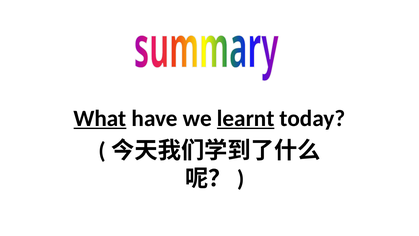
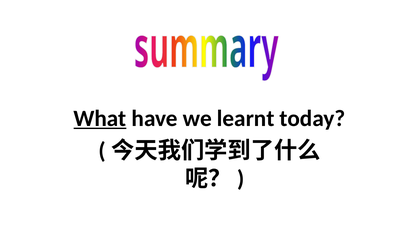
learnt underline: present -> none
